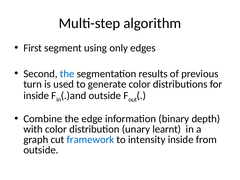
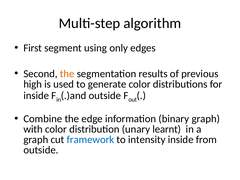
the at (67, 74) colour: blue -> orange
turn: turn -> high
binary depth: depth -> graph
